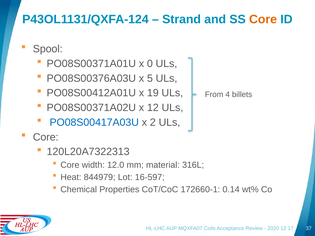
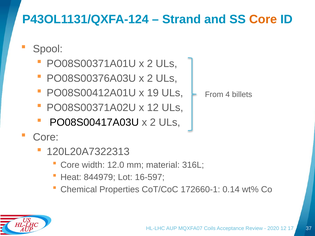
PO08S00371A01U x 0: 0 -> 2
PO08S00376A03U x 5: 5 -> 2
PO08S00417A03U colour: blue -> black
